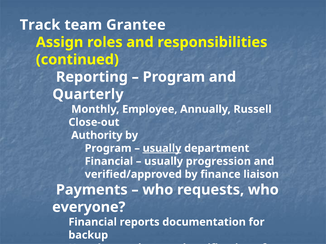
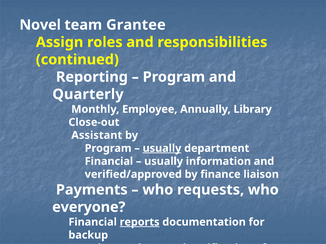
Track: Track -> Novel
Russell: Russell -> Library
Authority: Authority -> Assistant
progression: progression -> information
reports underline: none -> present
